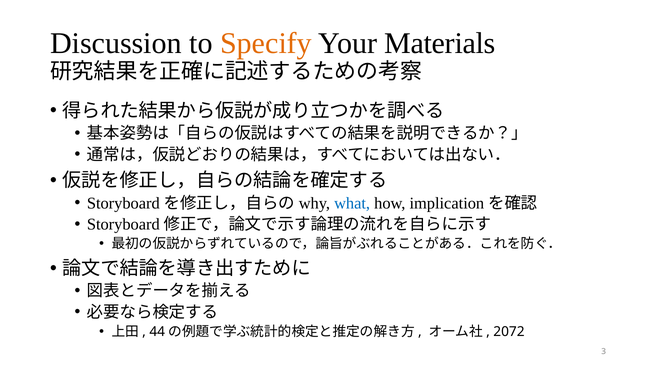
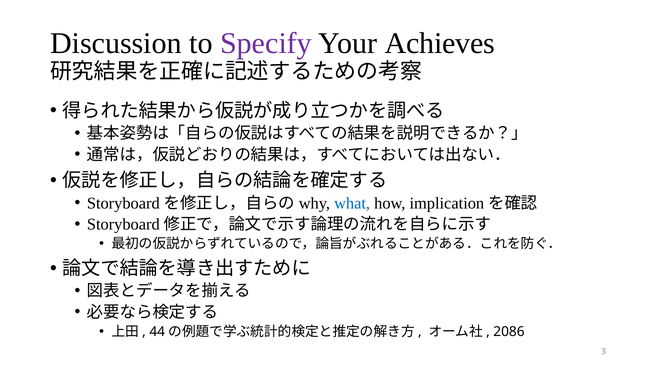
Specify colour: orange -> purple
Materials: Materials -> Achieves
2072: 2072 -> 2086
